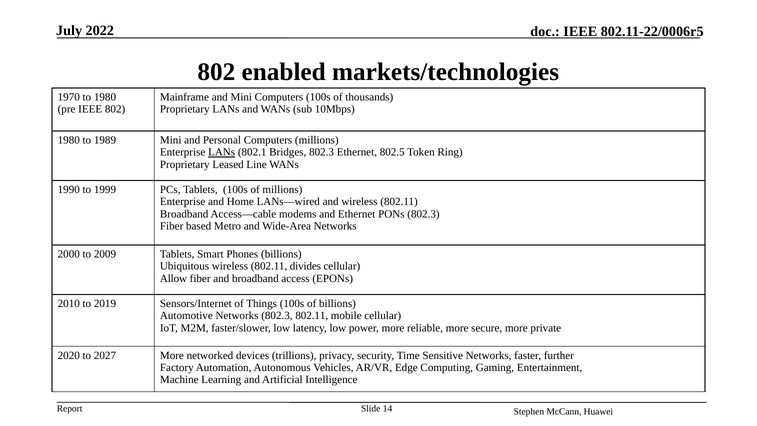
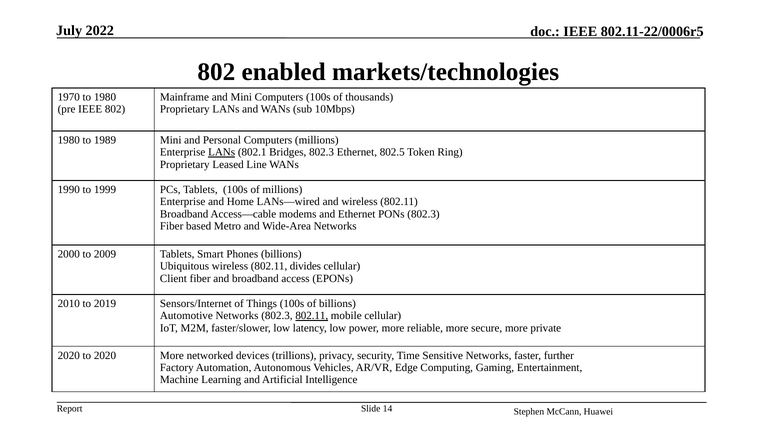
Allow: Allow -> Client
802.11 at (312, 316) underline: none -> present
to 2027: 2027 -> 2020
